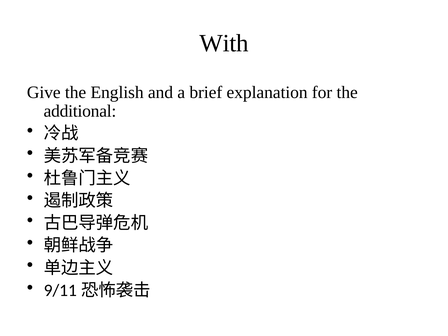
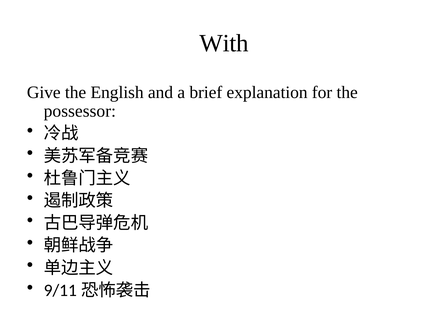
additional: additional -> possessor
